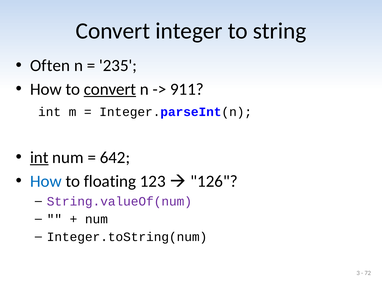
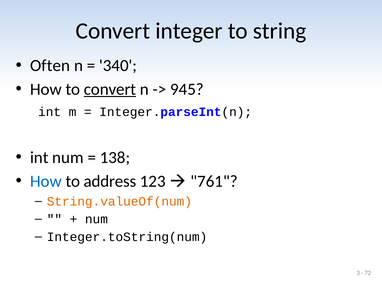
235: 235 -> 340
911: 911 -> 945
int at (39, 158) underline: present -> none
642: 642 -> 138
floating: floating -> address
126: 126 -> 761
String.valueOf(num colour: purple -> orange
